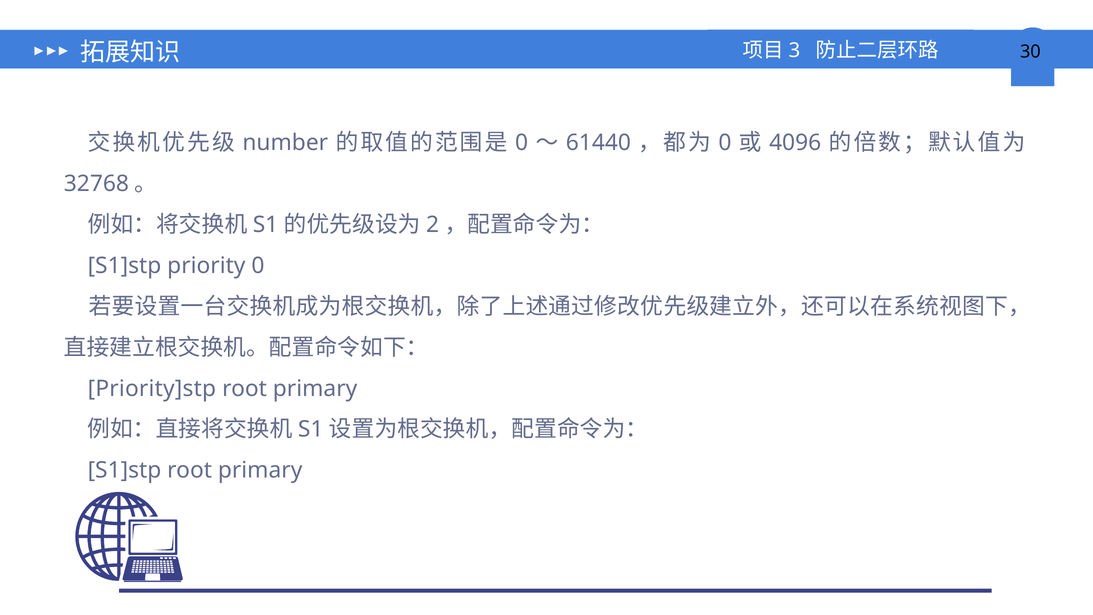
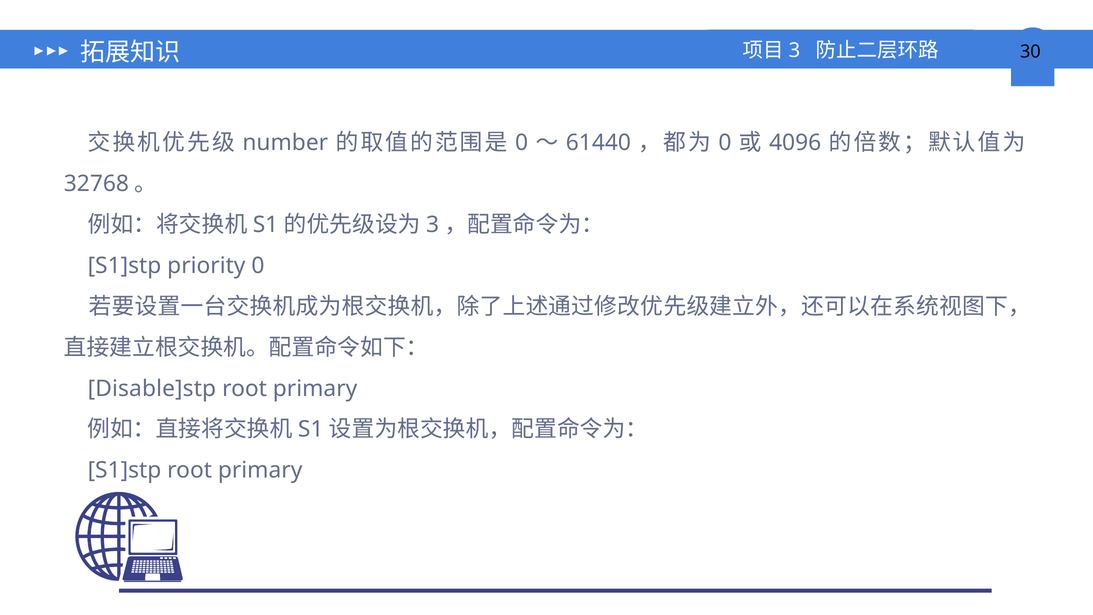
2: 2 -> 3
Priority]stp: Priority]stp -> Disable]stp
